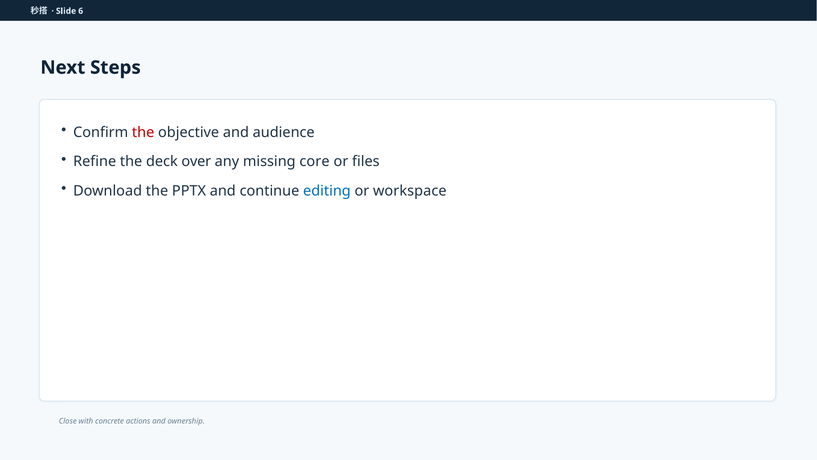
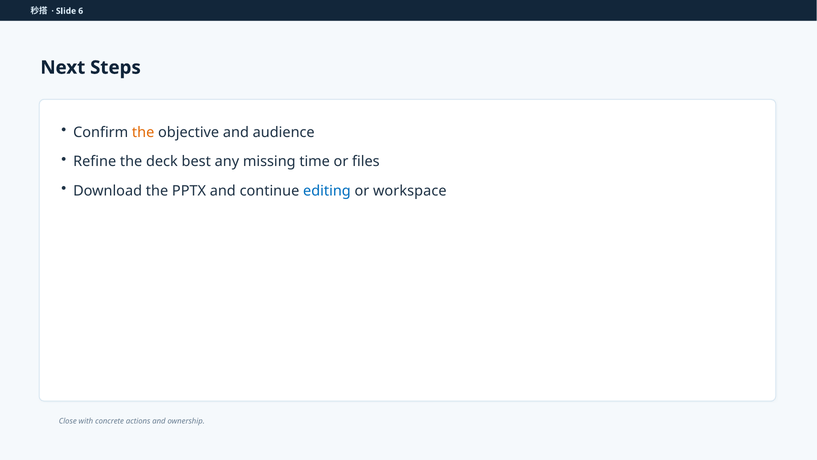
the at (143, 132) colour: red -> orange
over: over -> best
core: core -> time
